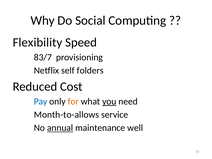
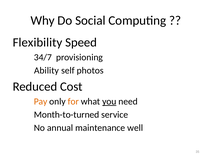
83/7: 83/7 -> 34/7
Netflix: Netflix -> Ability
folders: folders -> photos
Pay colour: blue -> orange
Month-to-allows: Month-to-allows -> Month-to-turned
annual underline: present -> none
